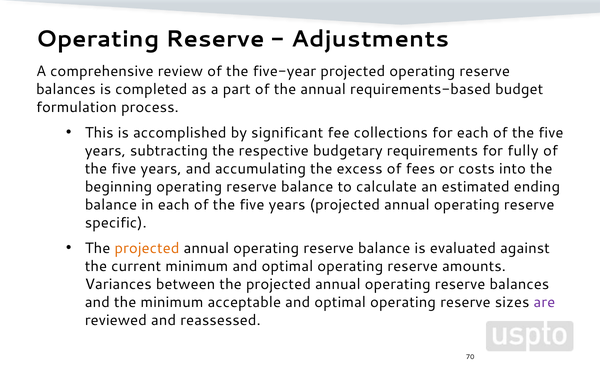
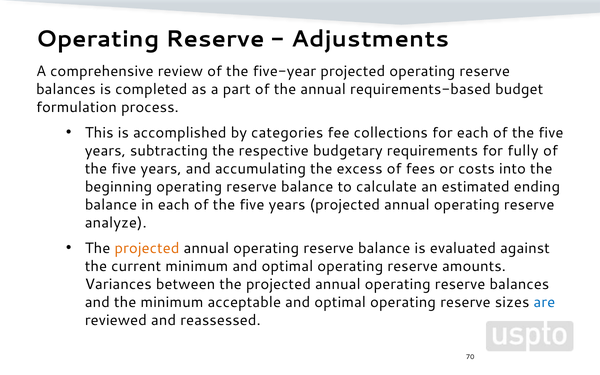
significant: significant -> categories
specific: specific -> analyze
are colour: purple -> blue
